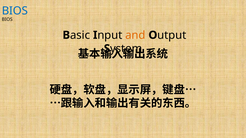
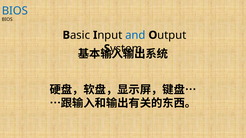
and colour: orange -> blue
